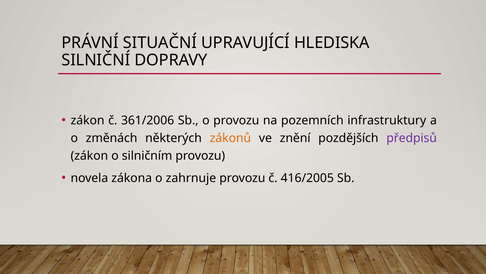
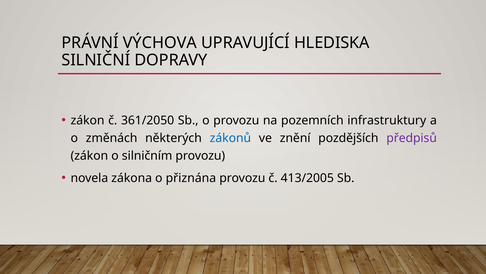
SITUAČNÍ: SITUAČNÍ -> VÝCHOVA
361/2006: 361/2006 -> 361/2050
zákonů colour: orange -> blue
zahrnuje: zahrnuje -> přiznána
416/2005: 416/2005 -> 413/2005
